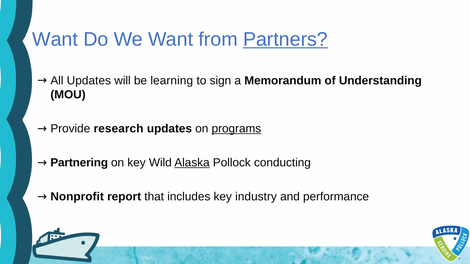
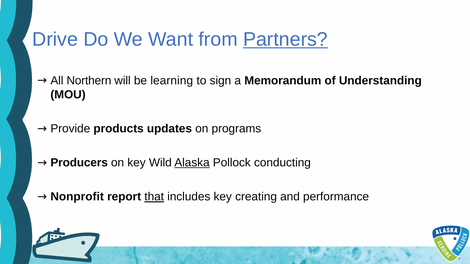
Want at (55, 39): Want -> Drive
All Updates: Updates -> Northern
research: research -> products
programs underline: present -> none
Partnering: Partnering -> Producers
that underline: none -> present
industry: industry -> creating
